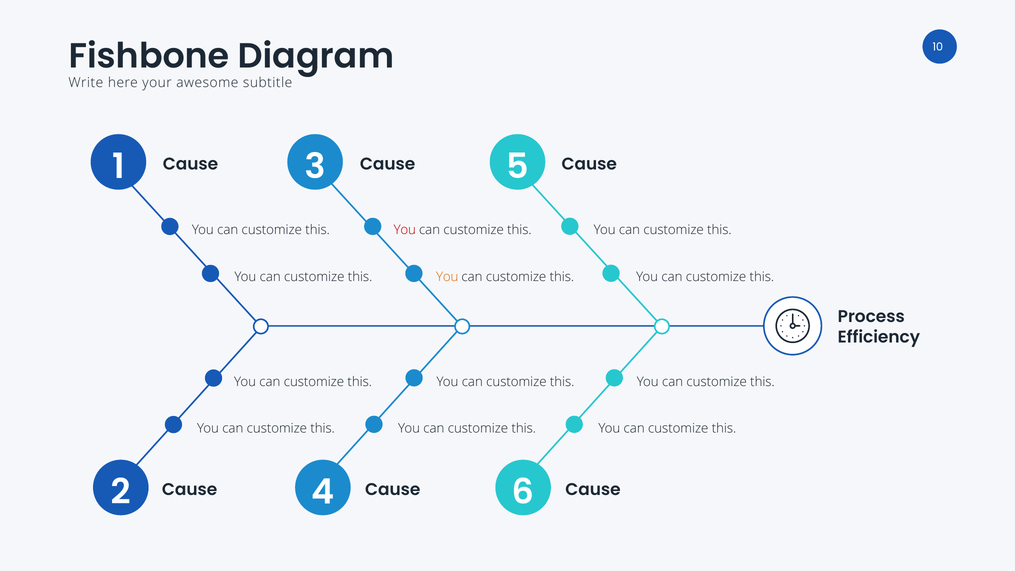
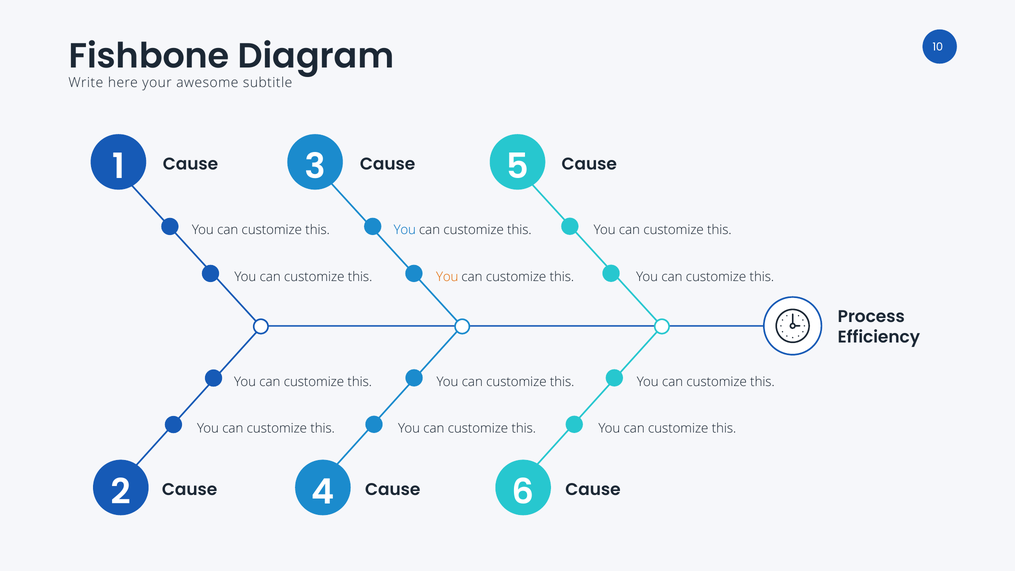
You at (405, 230) colour: red -> blue
